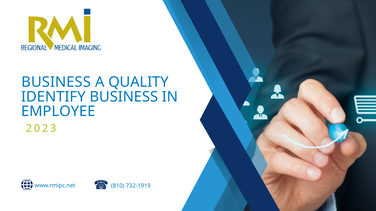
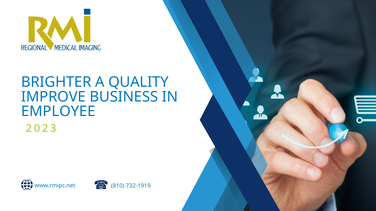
BUSINESS at (56, 82): BUSINESS -> BRIGHTER
IDENTIFY: IDENTIFY -> IMPROVE
